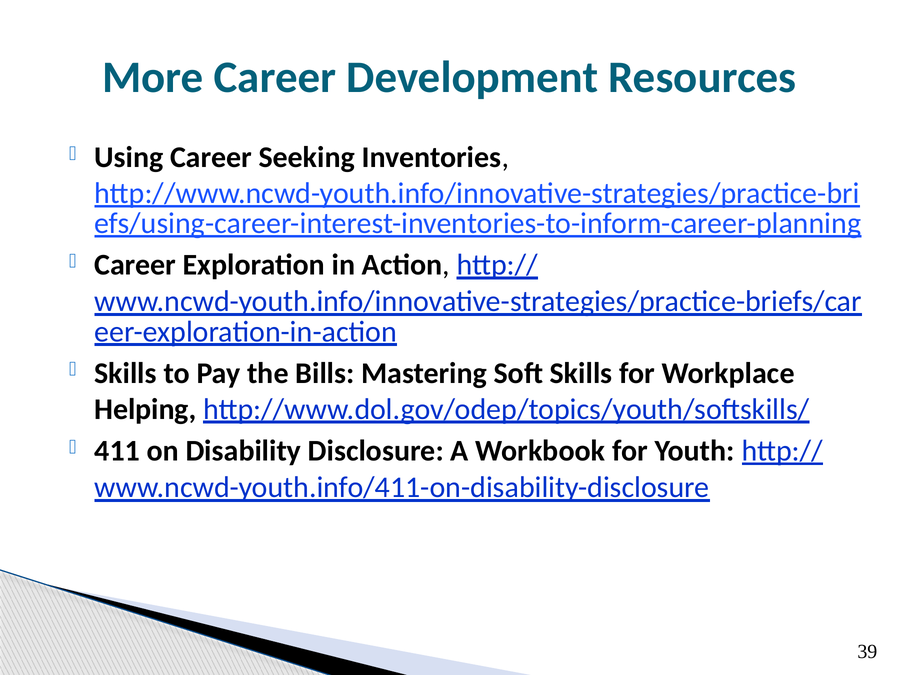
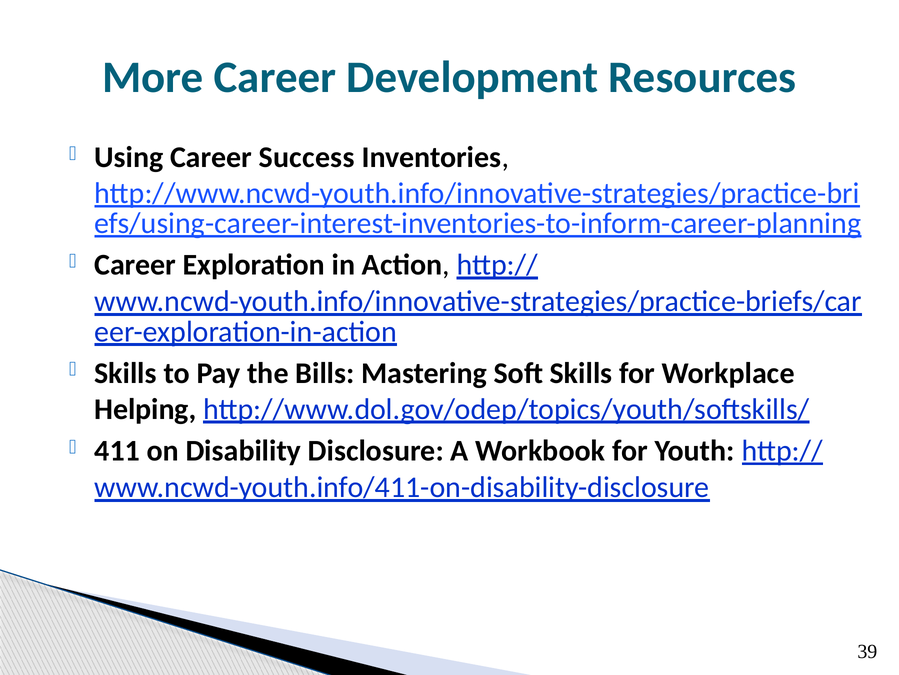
Seeking: Seeking -> Success
